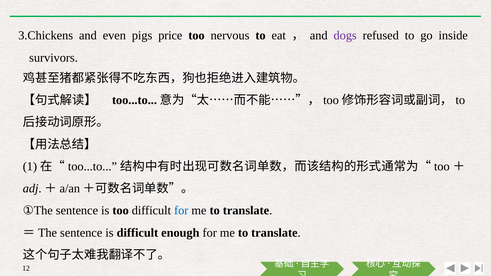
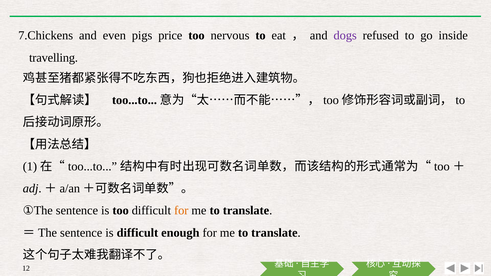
3.Chickens: 3.Chickens -> 7.Chickens
survivors: survivors -> travelling
for at (181, 211) colour: blue -> orange
